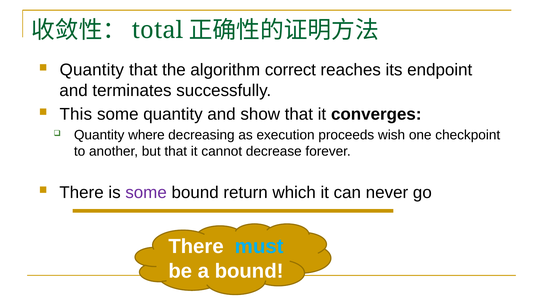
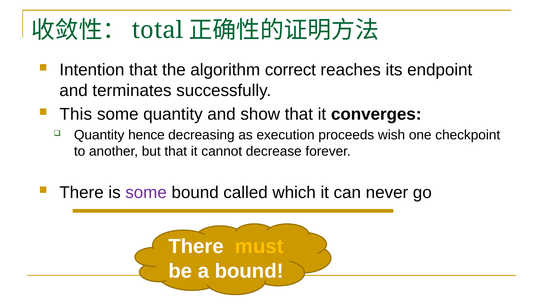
Quantity at (92, 70): Quantity -> Intention
where: where -> hence
return: return -> called
must colour: light blue -> yellow
